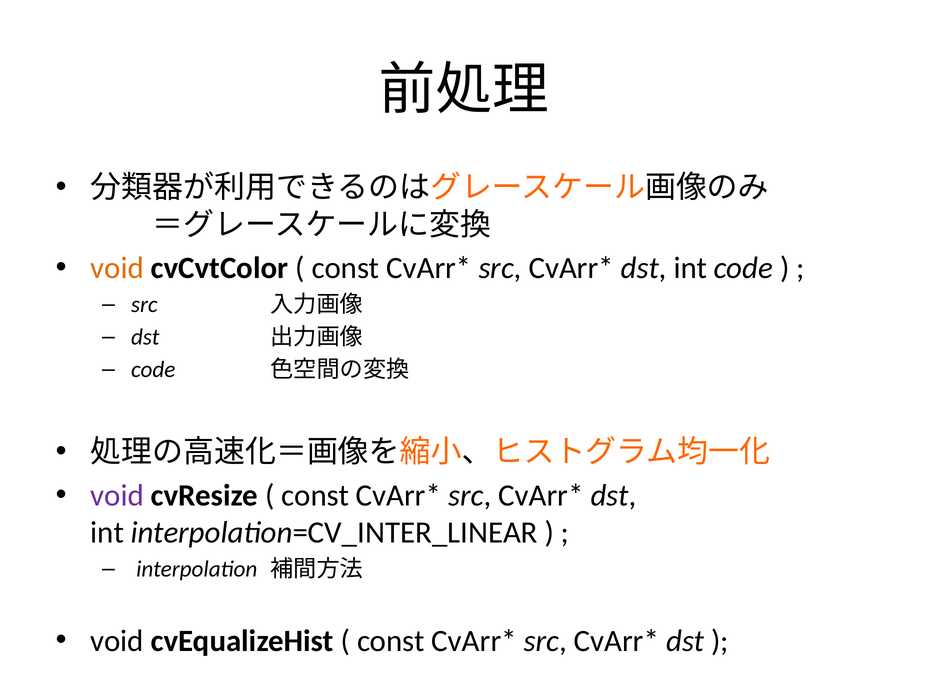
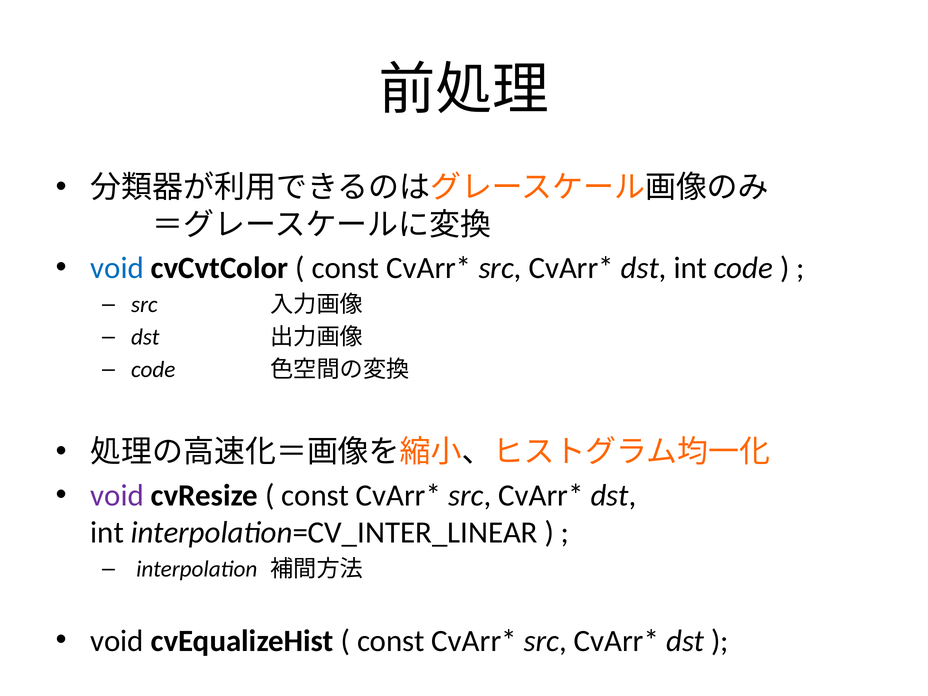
void at (117, 268) colour: orange -> blue
